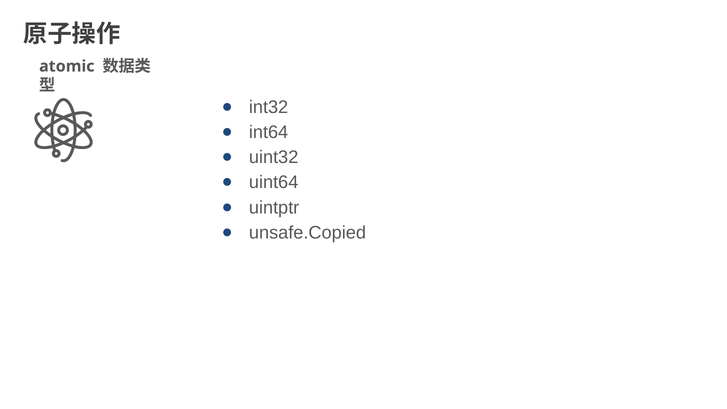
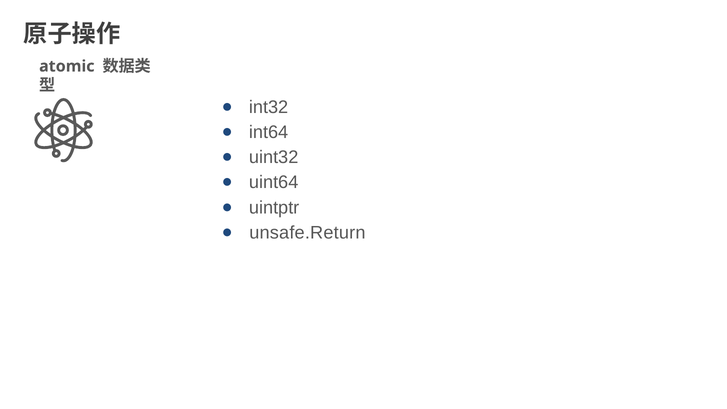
unsafe.Copied: unsafe.Copied -> unsafe.Return
